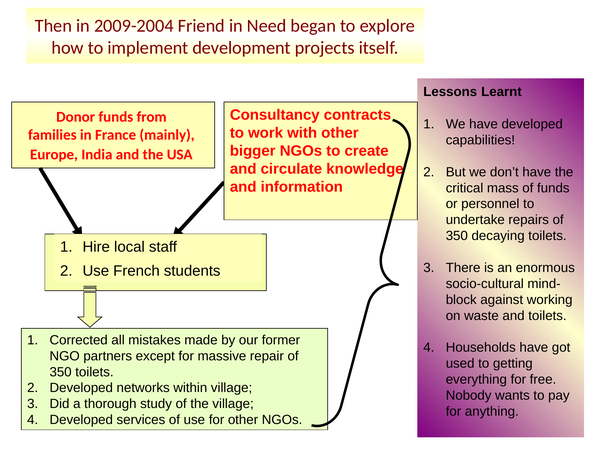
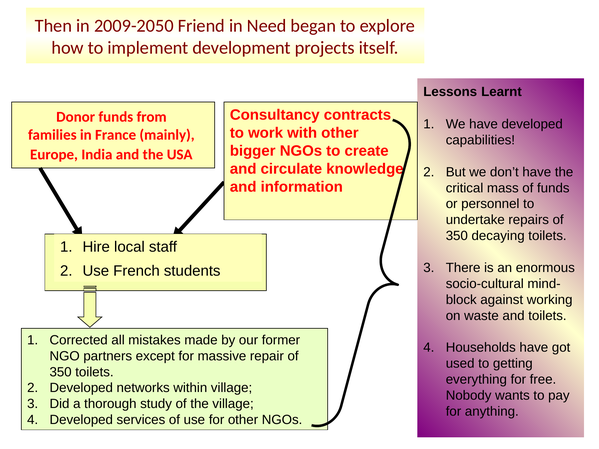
2009-2004: 2009-2004 -> 2009-2050
